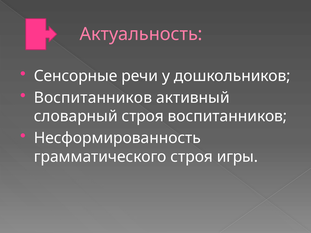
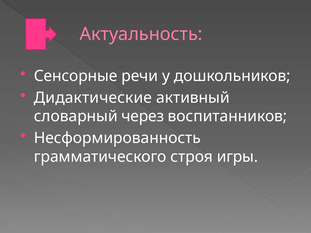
Воспитанников at (93, 98): Воспитанников -> Дидактические
словарный строя: строя -> через
